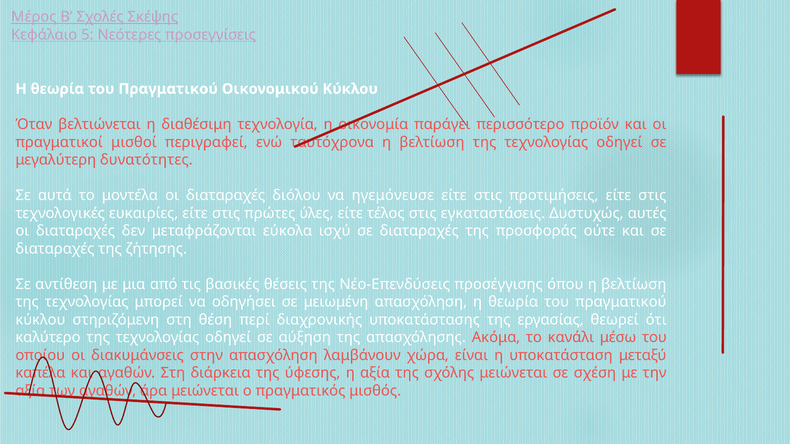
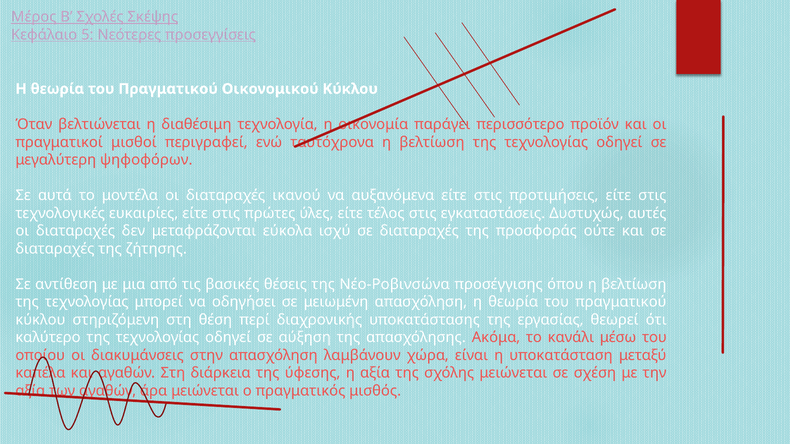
δυνατότητες: δυνατότητες -> ψηφοφόρων
διόλου: διόλου -> ικανού
ηγεμόνευσε: ηγεμόνευσε -> αυξανόμενα
Νέο-Επενδύσεις: Νέο-Επενδύσεις -> Νέο-Ροβινσώνα
